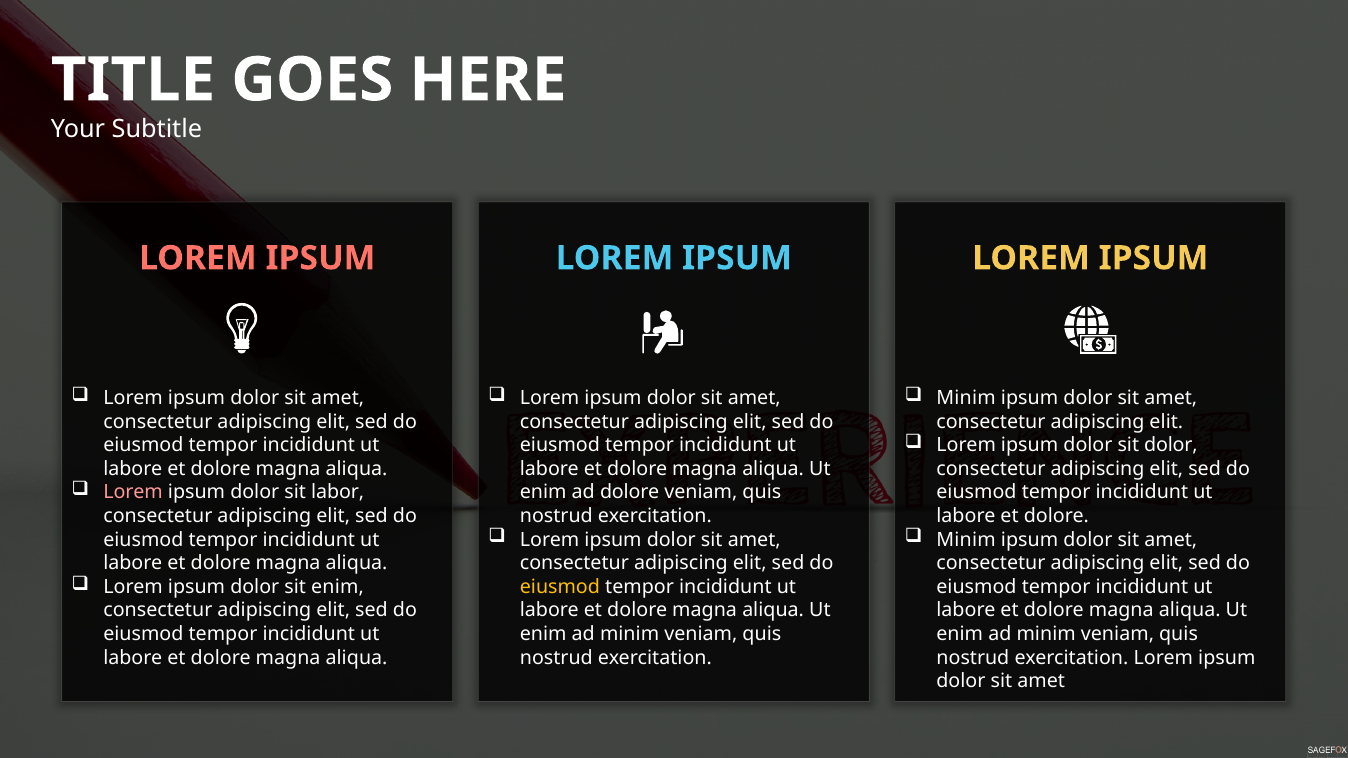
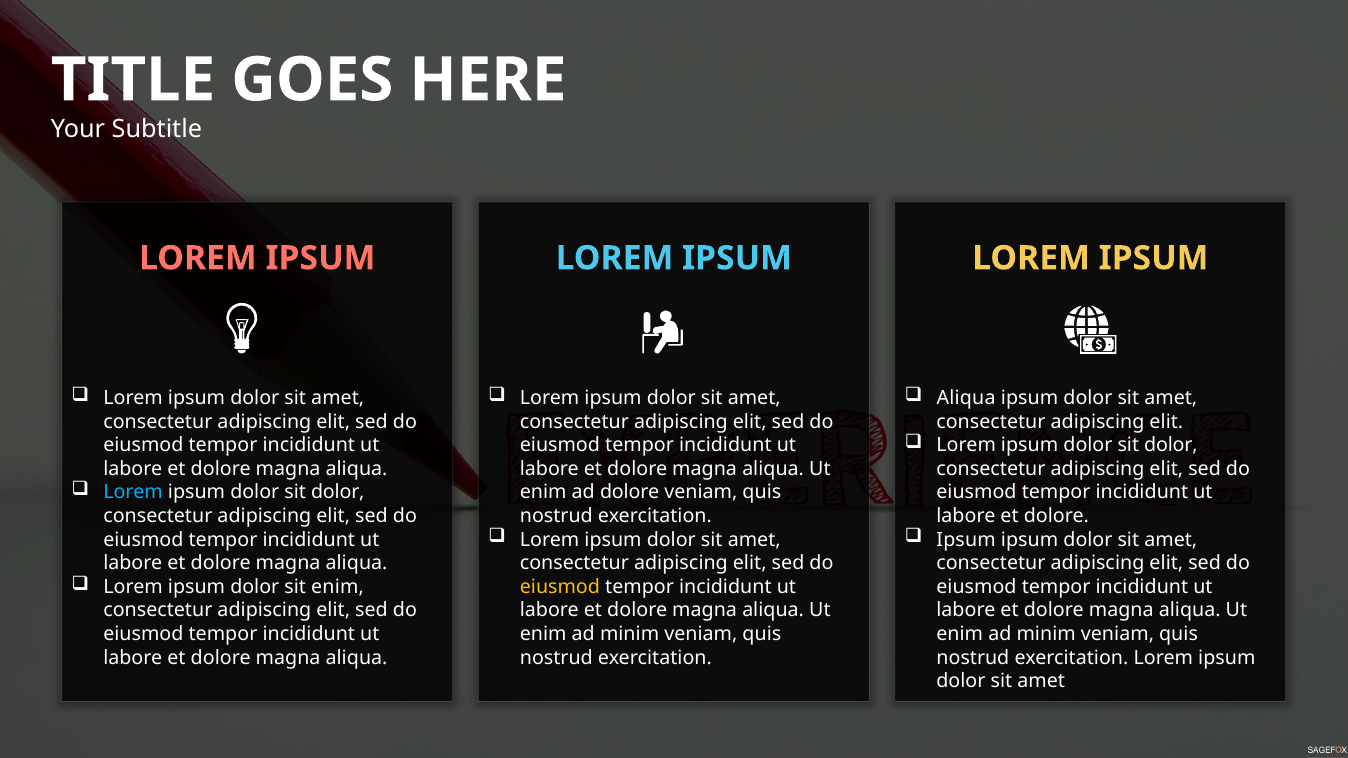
Minim at (966, 398): Minim -> Aliqua
Lorem at (133, 493) colour: pink -> light blue
labor at (338, 493): labor -> dolor
Minim at (966, 540): Minim -> Ipsum
